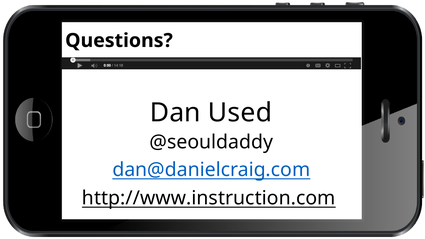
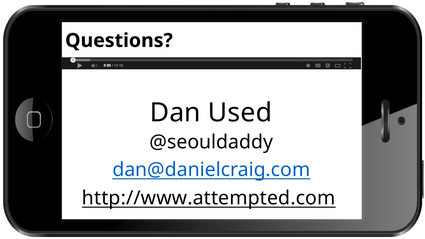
http://www.instruction.com: http://www.instruction.com -> http://www.attempted.com
